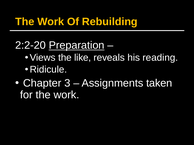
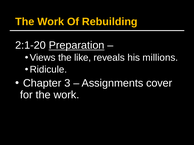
2:2-20: 2:2-20 -> 2:1-20
reading: reading -> millions
taken: taken -> cover
